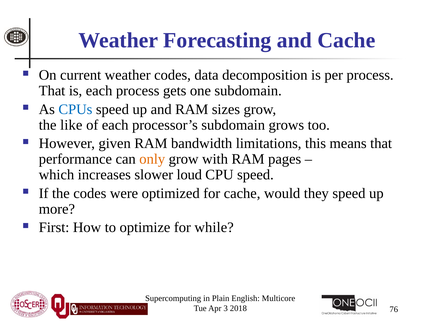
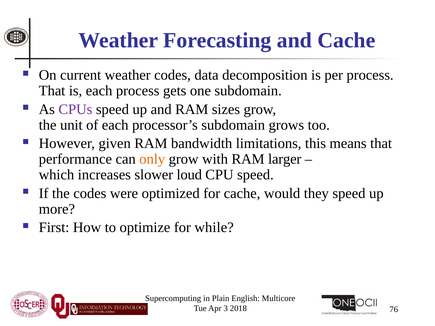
CPUs colour: blue -> purple
like: like -> unit
pages: pages -> larger
